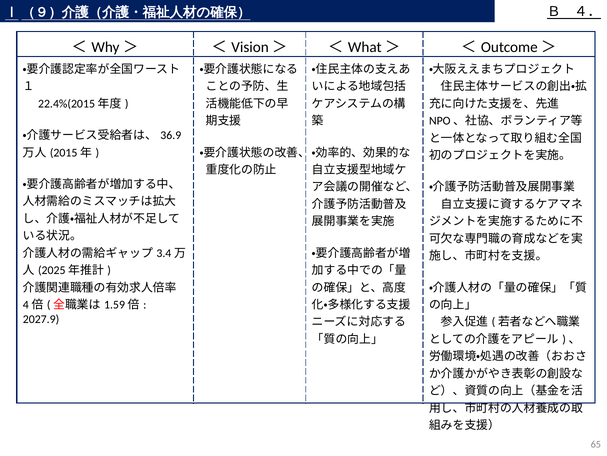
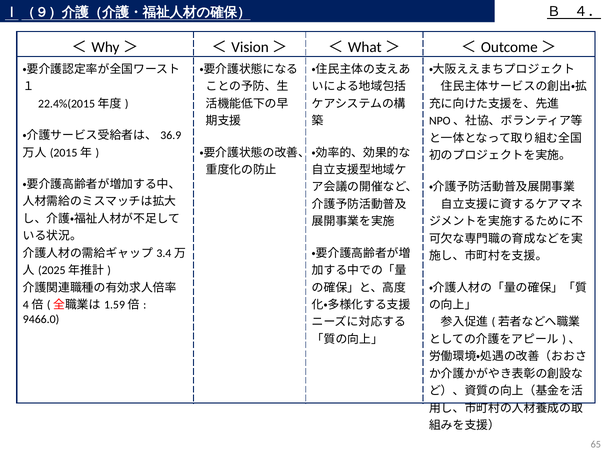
2027.9: 2027.9 -> 9466.0
